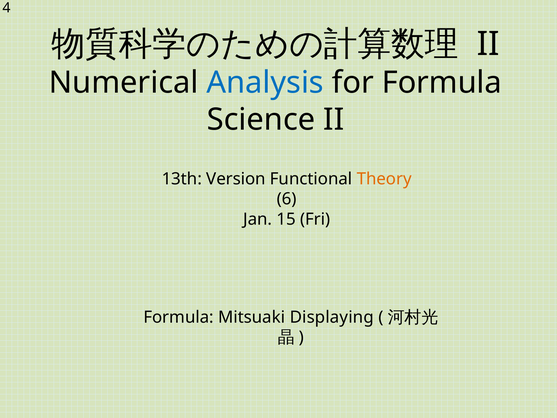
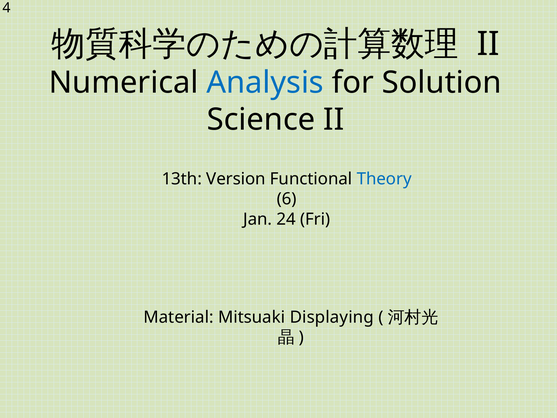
for Formula: Formula -> Solution
Theory colour: orange -> blue
15: 15 -> 24
Formula at (179, 317): Formula -> Material
